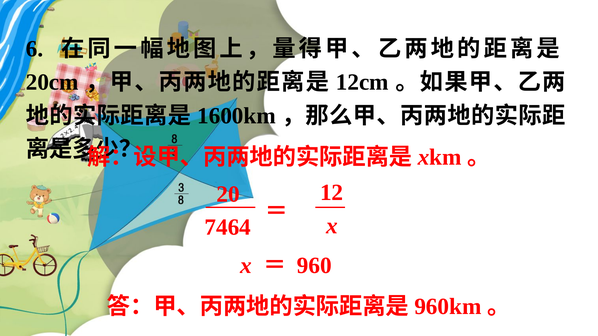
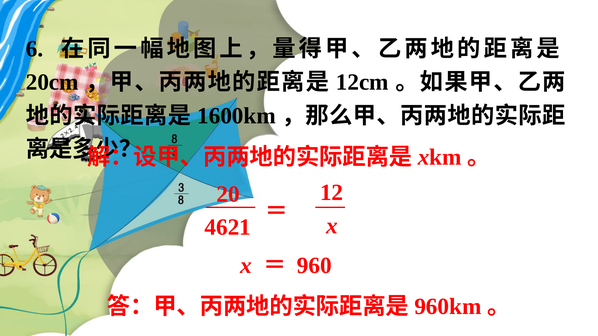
7464: 7464 -> 4621
